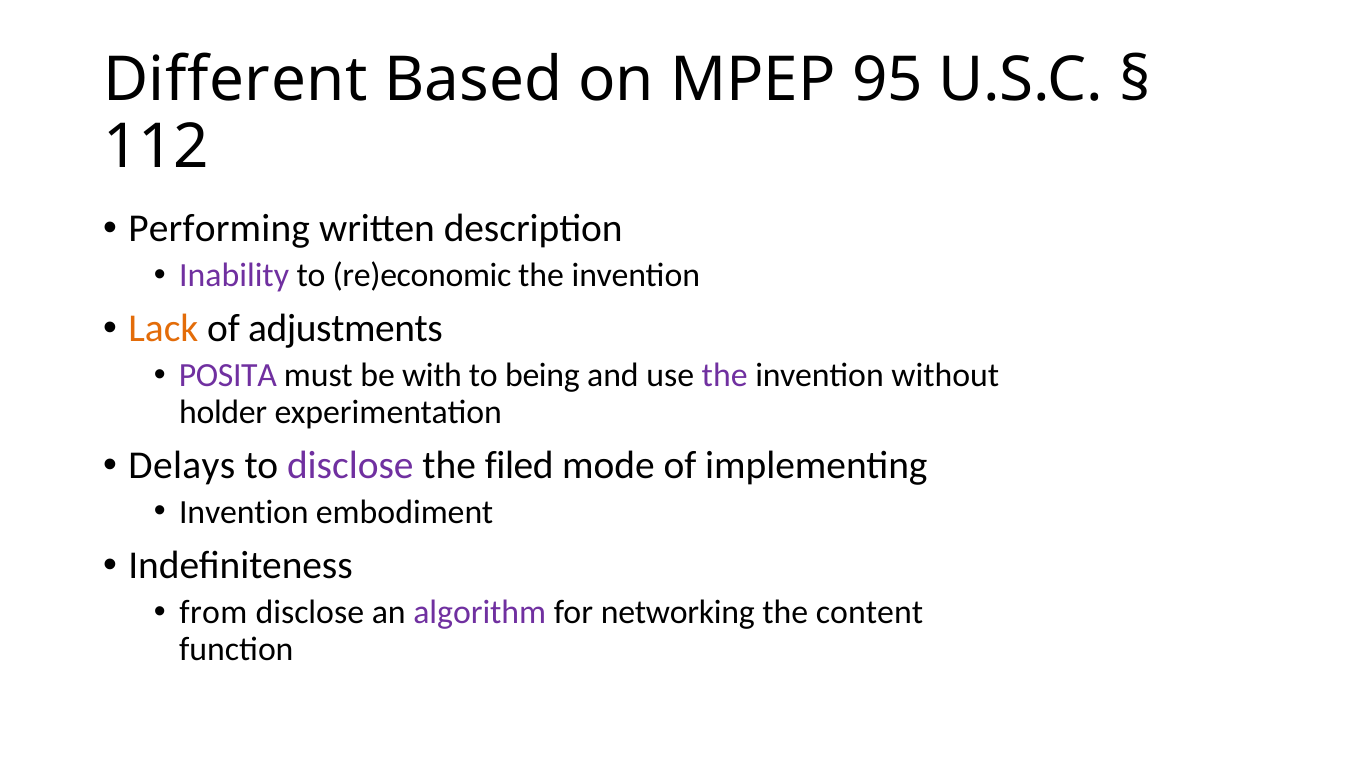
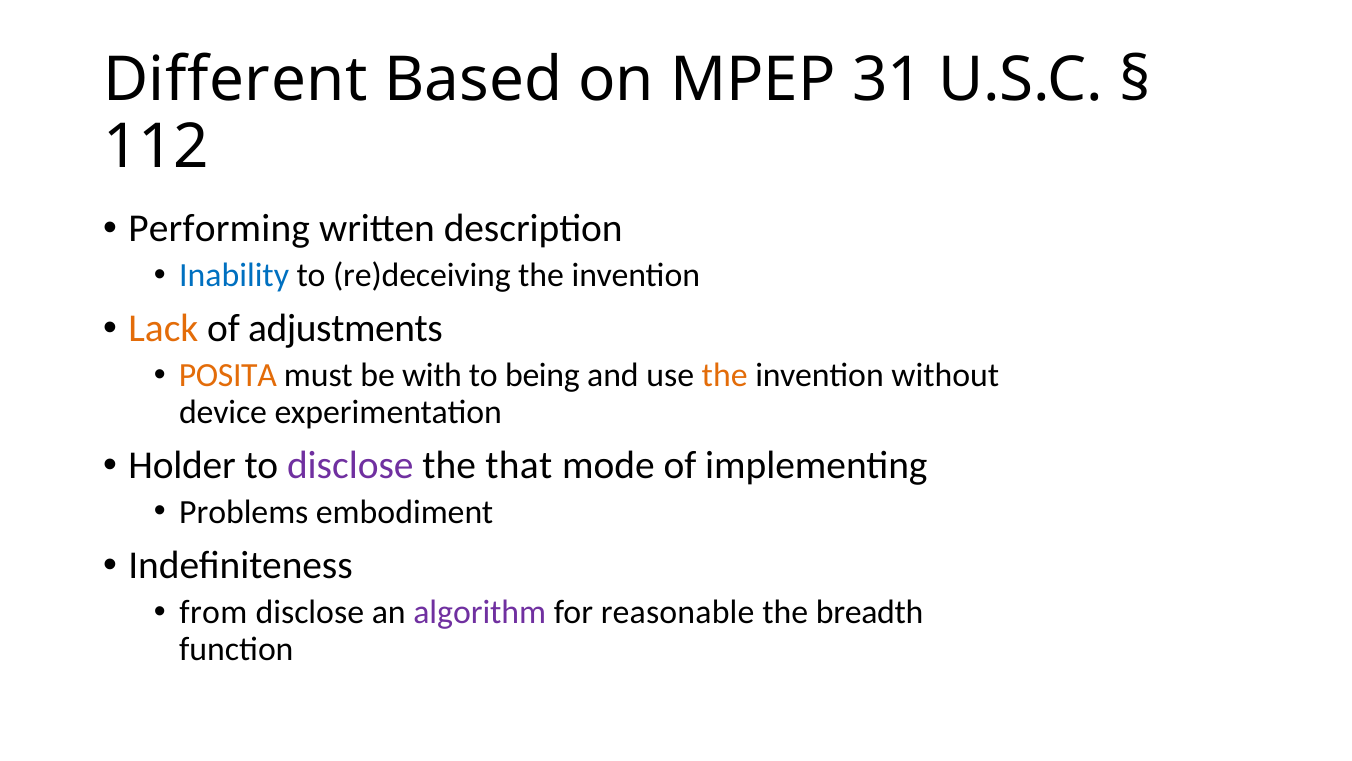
95: 95 -> 31
Inability colour: purple -> blue
re)economic: re)economic -> re)deceiving
POSITA colour: purple -> orange
the at (725, 375) colour: purple -> orange
holder: holder -> device
Delays: Delays -> Holder
filed: filed -> that
Invention at (244, 512): Invention -> Problems
networking: networking -> reasonable
content: content -> breadth
